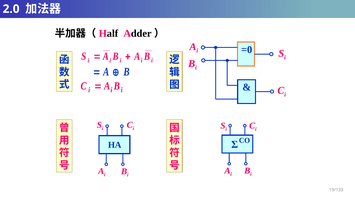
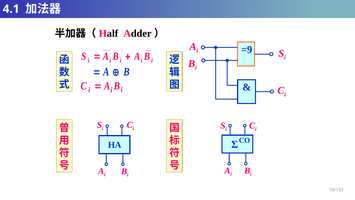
2.0: 2.0 -> 4.1
=0: =0 -> =9
